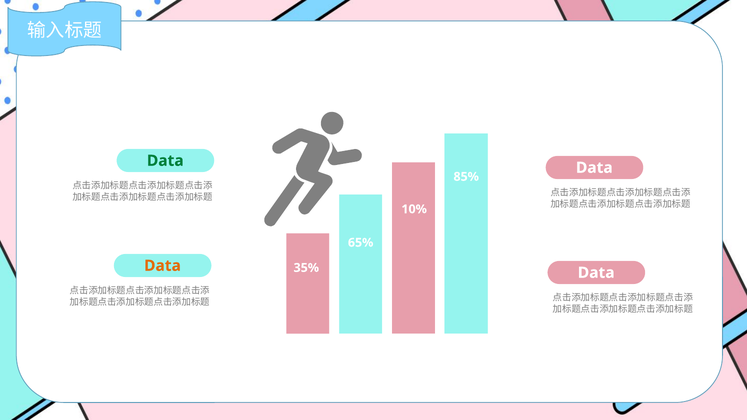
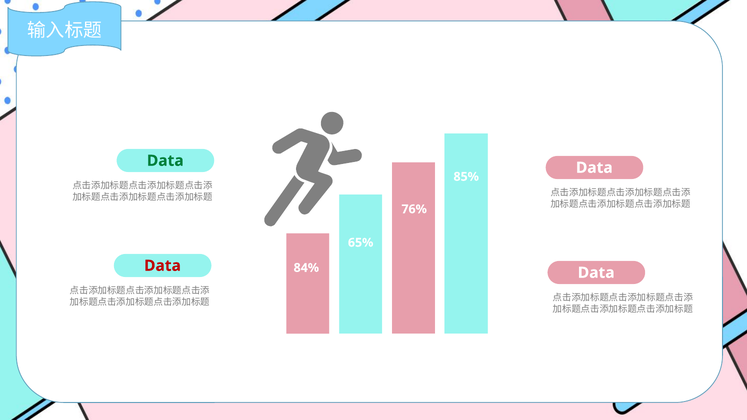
10%: 10% -> 76%
Data at (162, 266) colour: orange -> red
35%: 35% -> 84%
